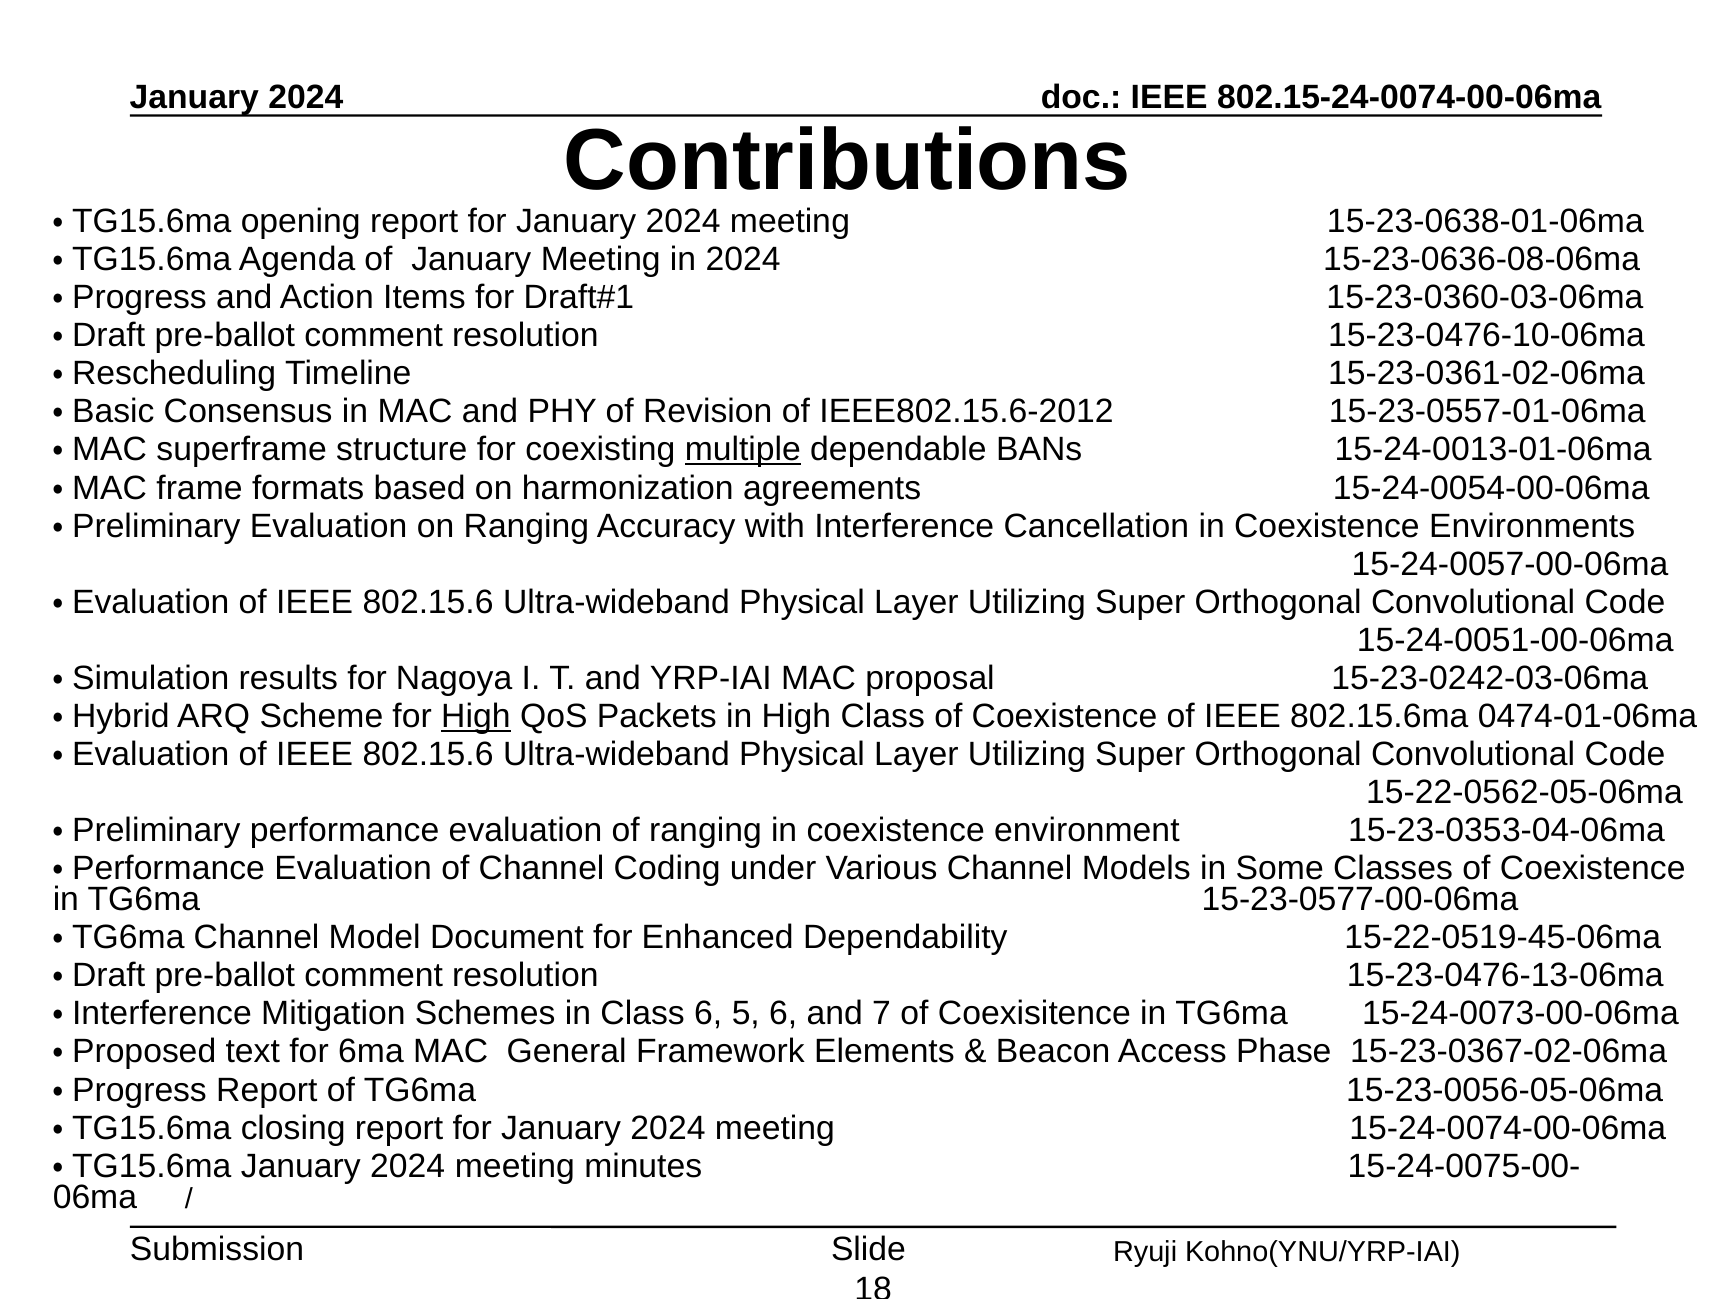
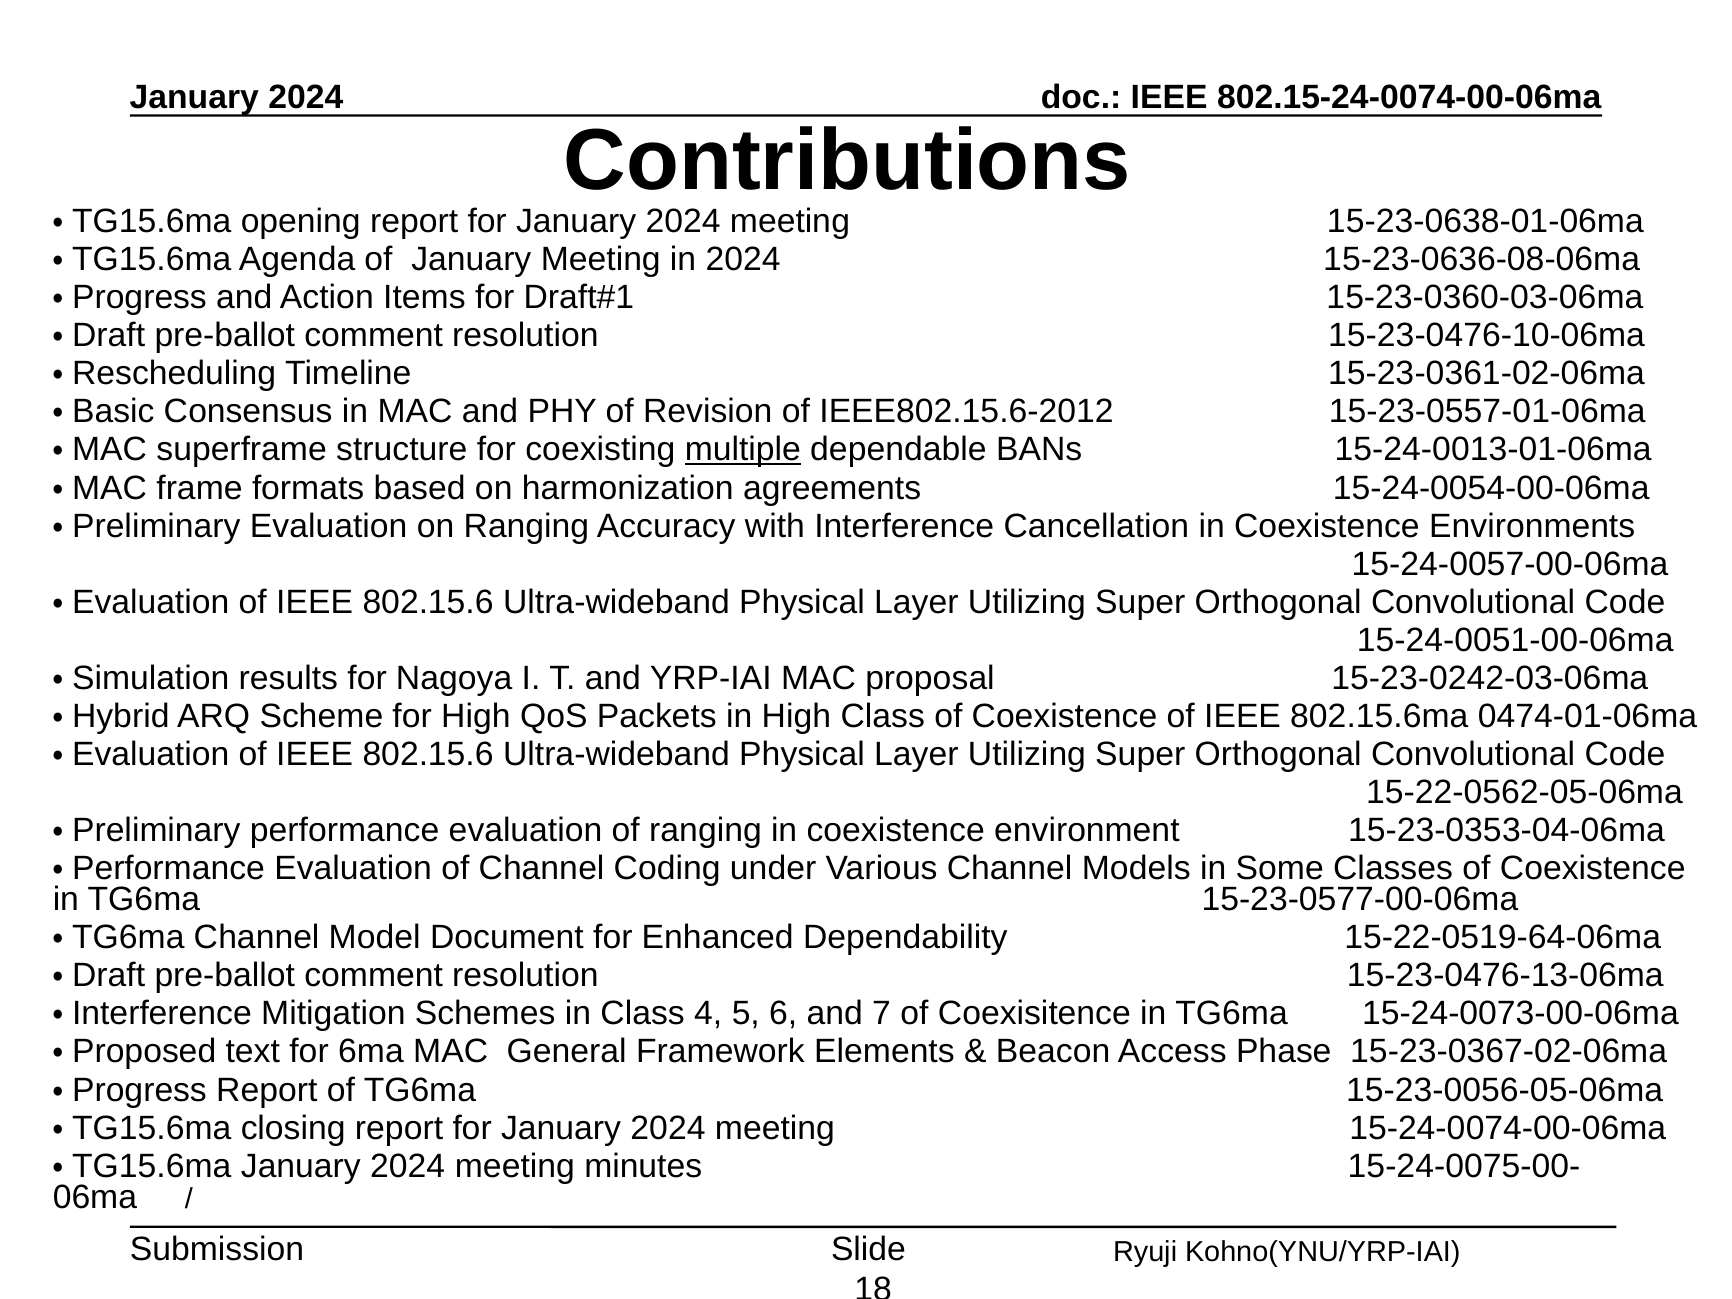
High at (476, 716) underline: present -> none
15-22-0519-45-06ma: 15-22-0519-45-06ma -> 15-22-0519-64-06ma
Class 6: 6 -> 4
